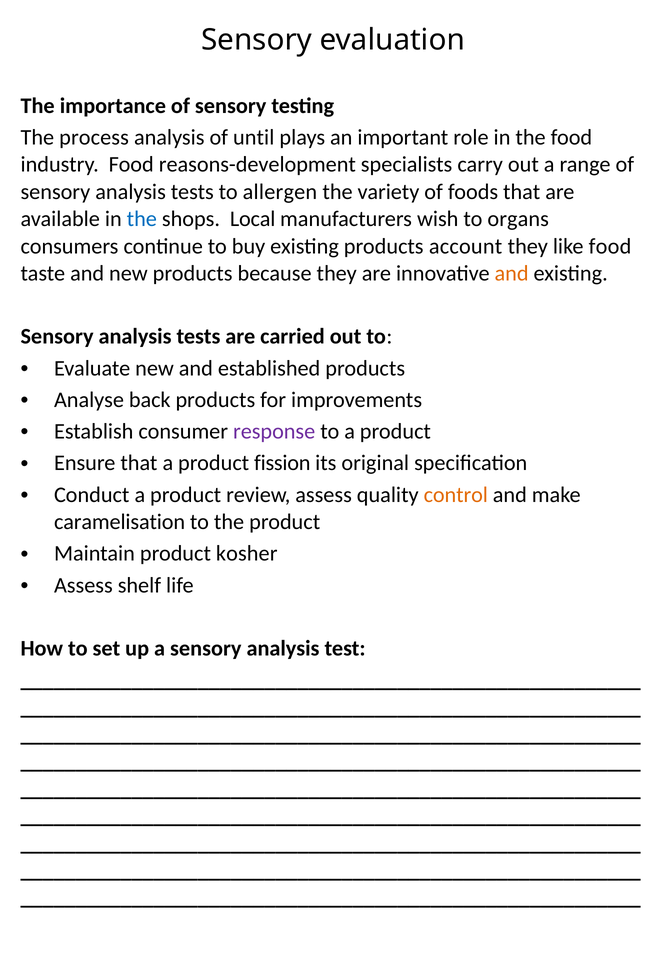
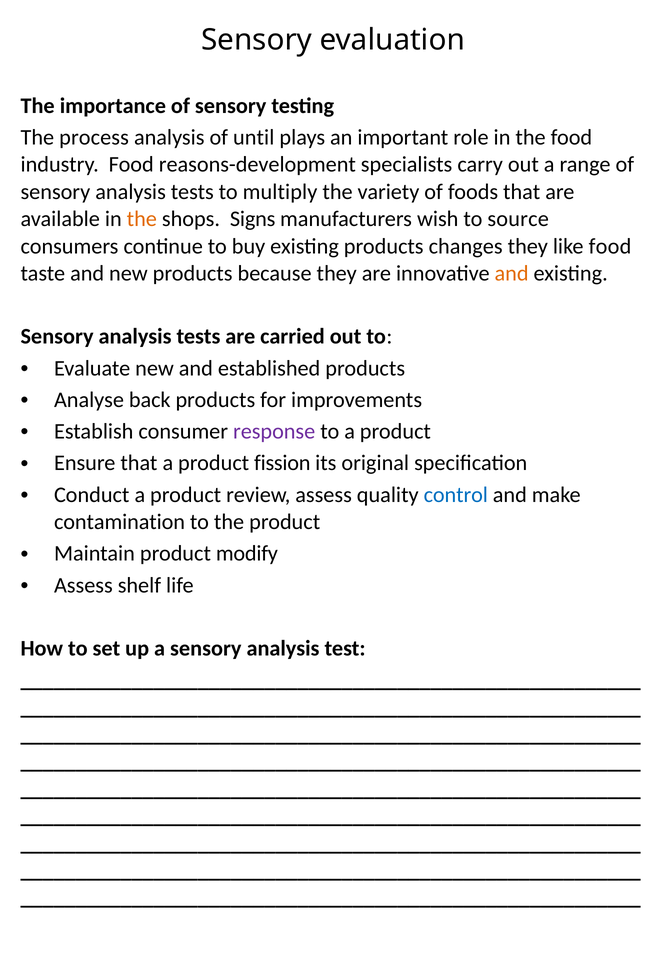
allergen: allergen -> multiply
the at (142, 219) colour: blue -> orange
Local: Local -> Signs
organs: organs -> source
account: account -> changes
control colour: orange -> blue
caramelisation: caramelisation -> contamination
kosher: kosher -> modify
